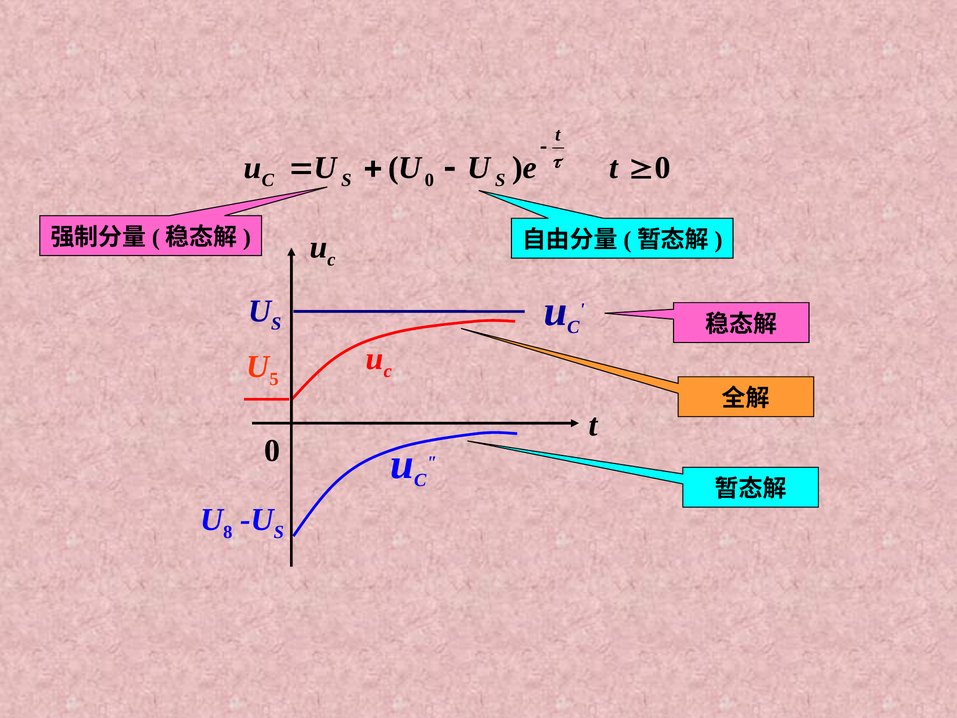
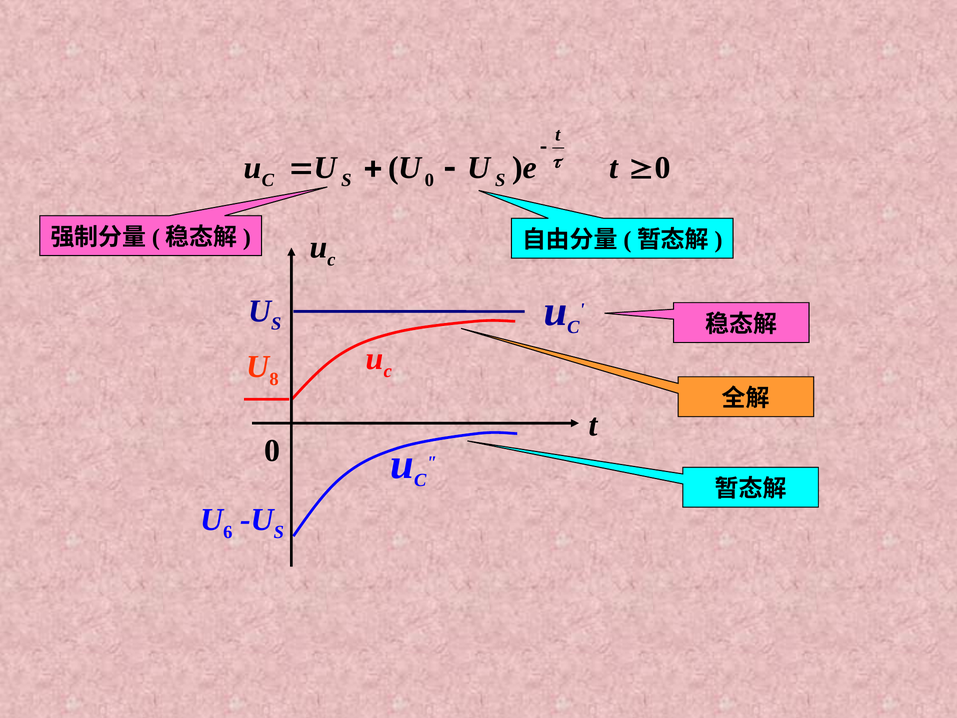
5: 5 -> 8
8: 8 -> 6
